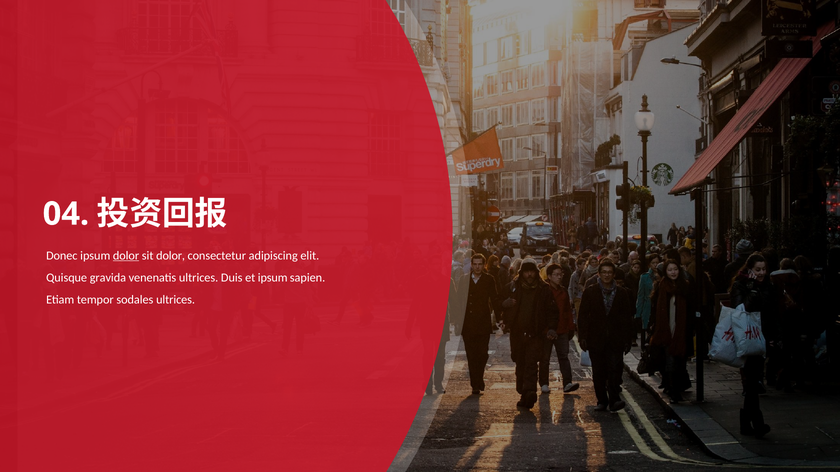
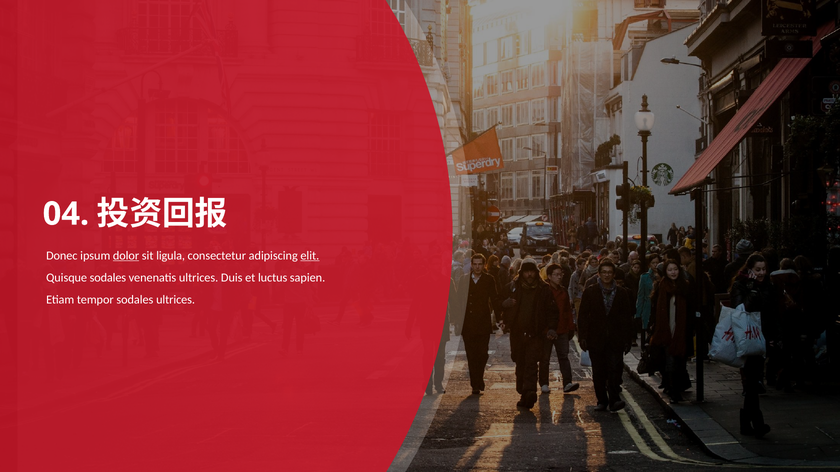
sit dolor: dolor -> ligula
elit underline: none -> present
Quisque gravida: gravida -> sodales
et ipsum: ipsum -> luctus
